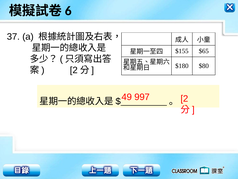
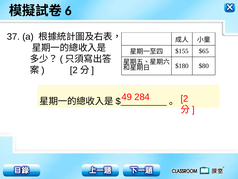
997: 997 -> 284
